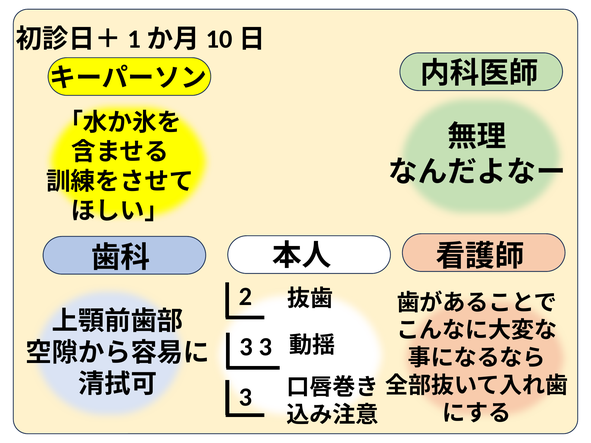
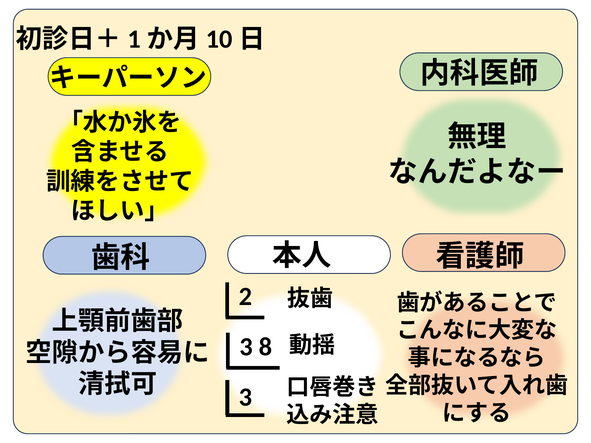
3 at (265, 347): 3 -> 8
